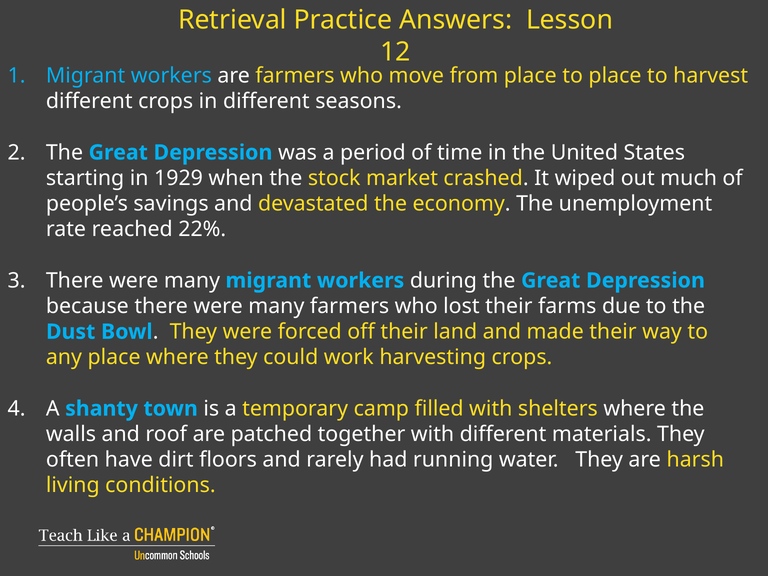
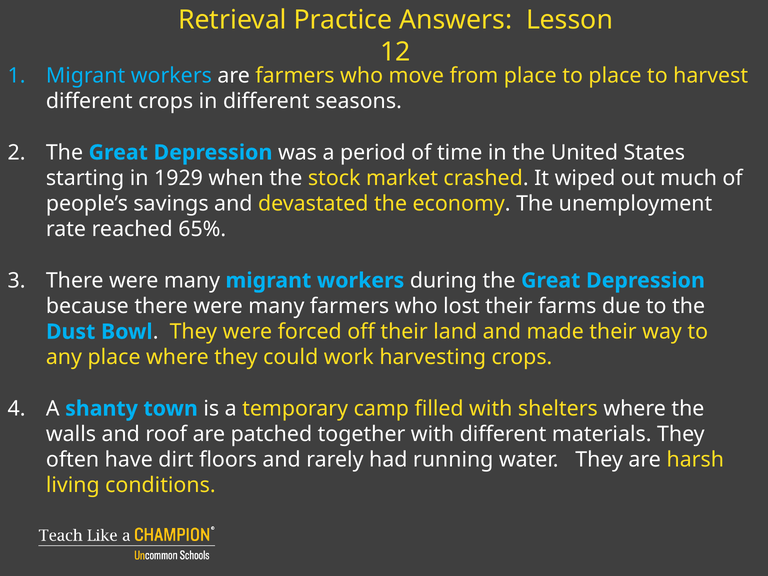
22%: 22% -> 65%
